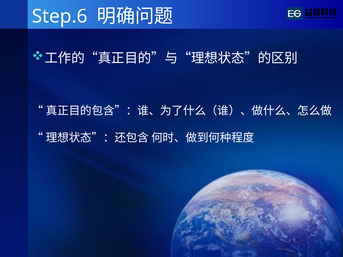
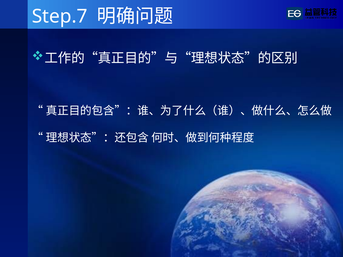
Step.6: Step.6 -> Step.7
